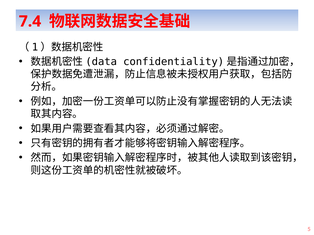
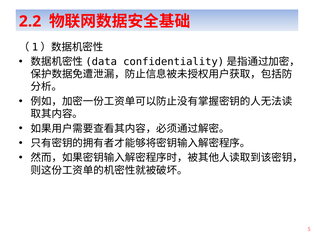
7.4: 7.4 -> 2.2
